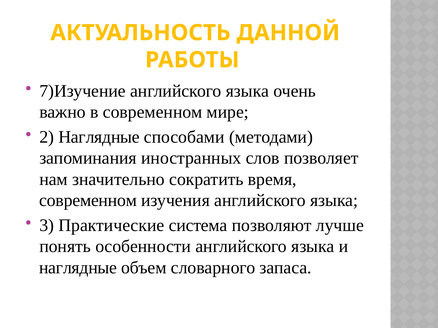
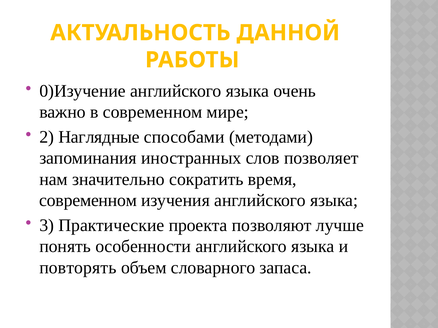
7)Изучение: 7)Изучение -> 0)Изучение
система: система -> проекта
наглядные at (78, 268): наглядные -> повторять
